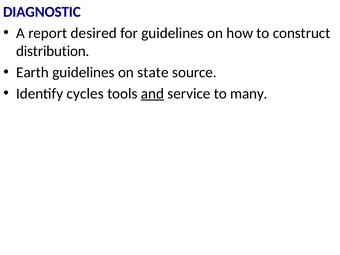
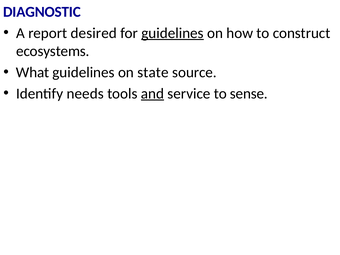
guidelines at (172, 33) underline: none -> present
distribution: distribution -> ecosystems
Earth: Earth -> What
cycles: cycles -> needs
many: many -> sense
